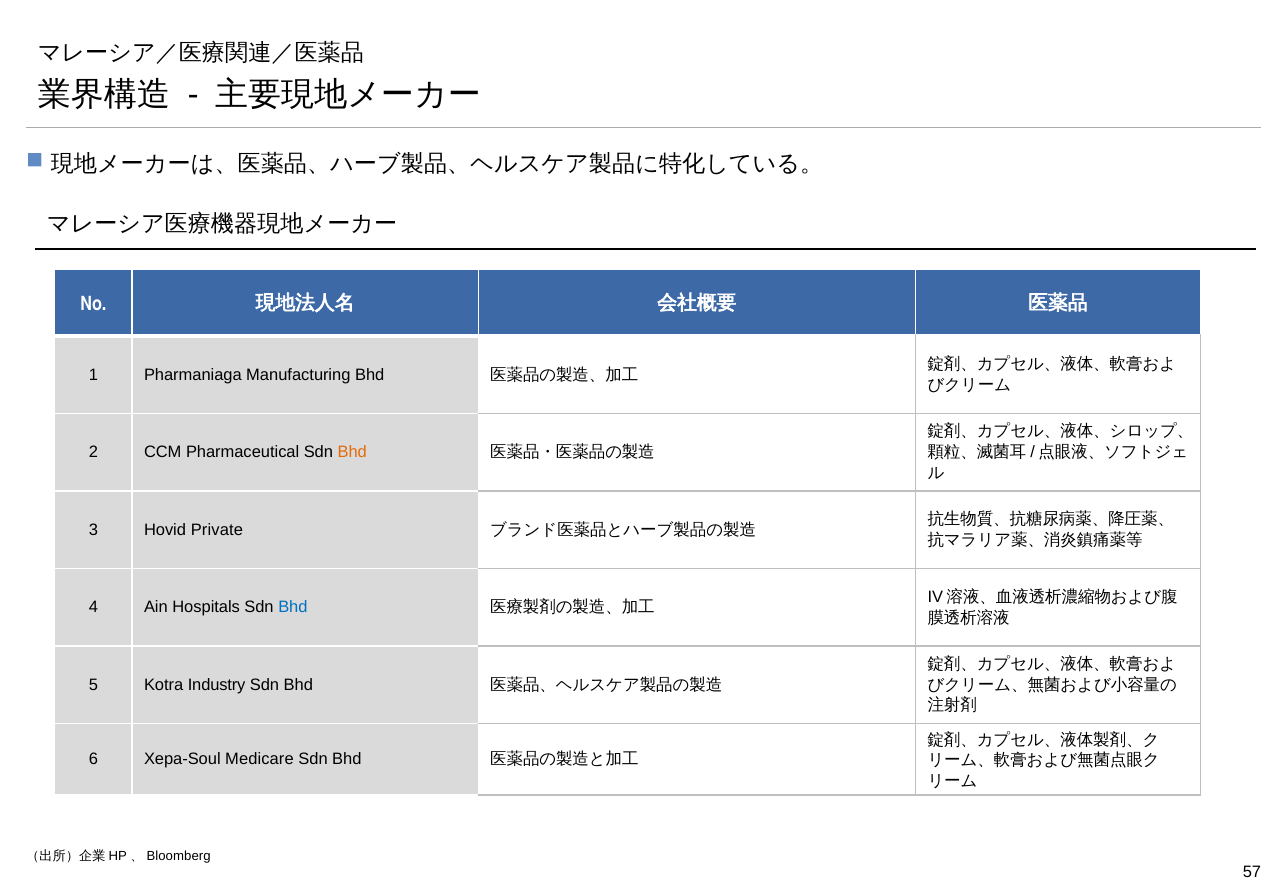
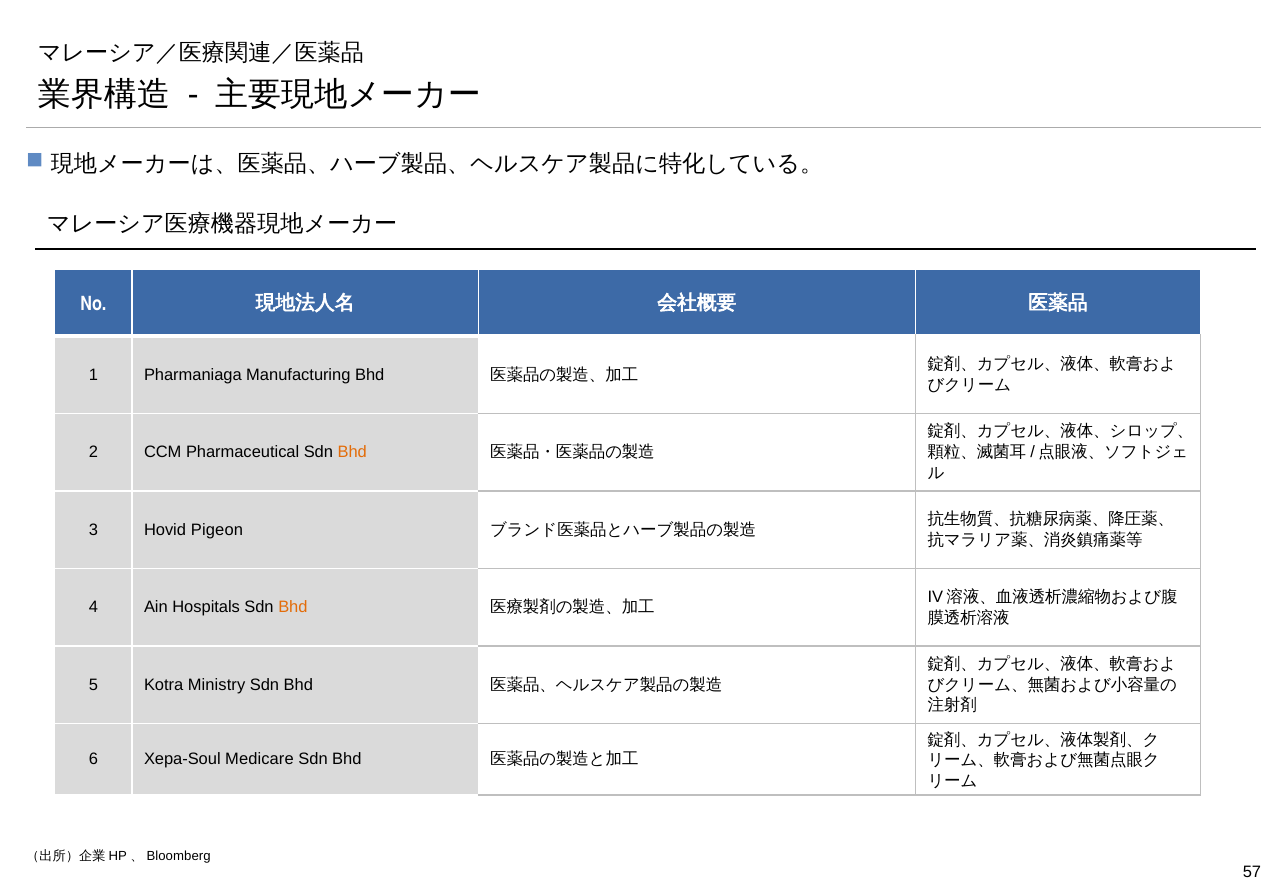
Private: Private -> Pigeon
Bhd at (293, 607) colour: blue -> orange
Industry: Industry -> Ministry
